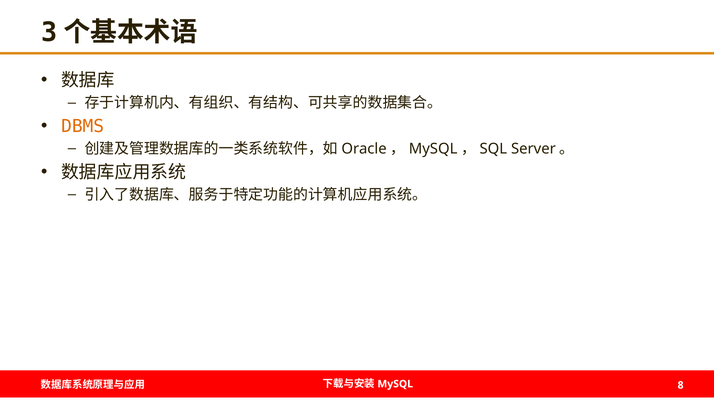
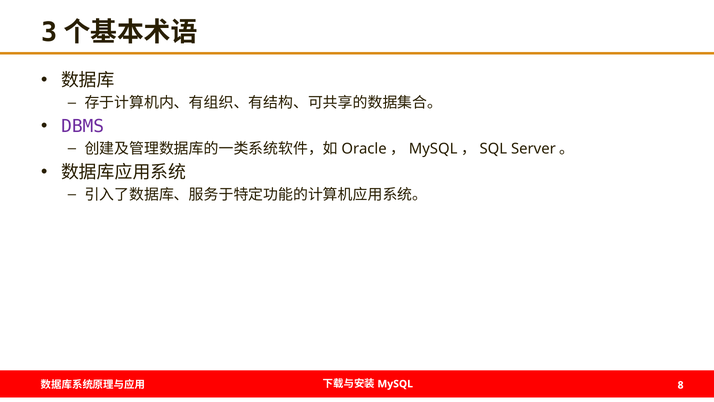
DBMS colour: orange -> purple
